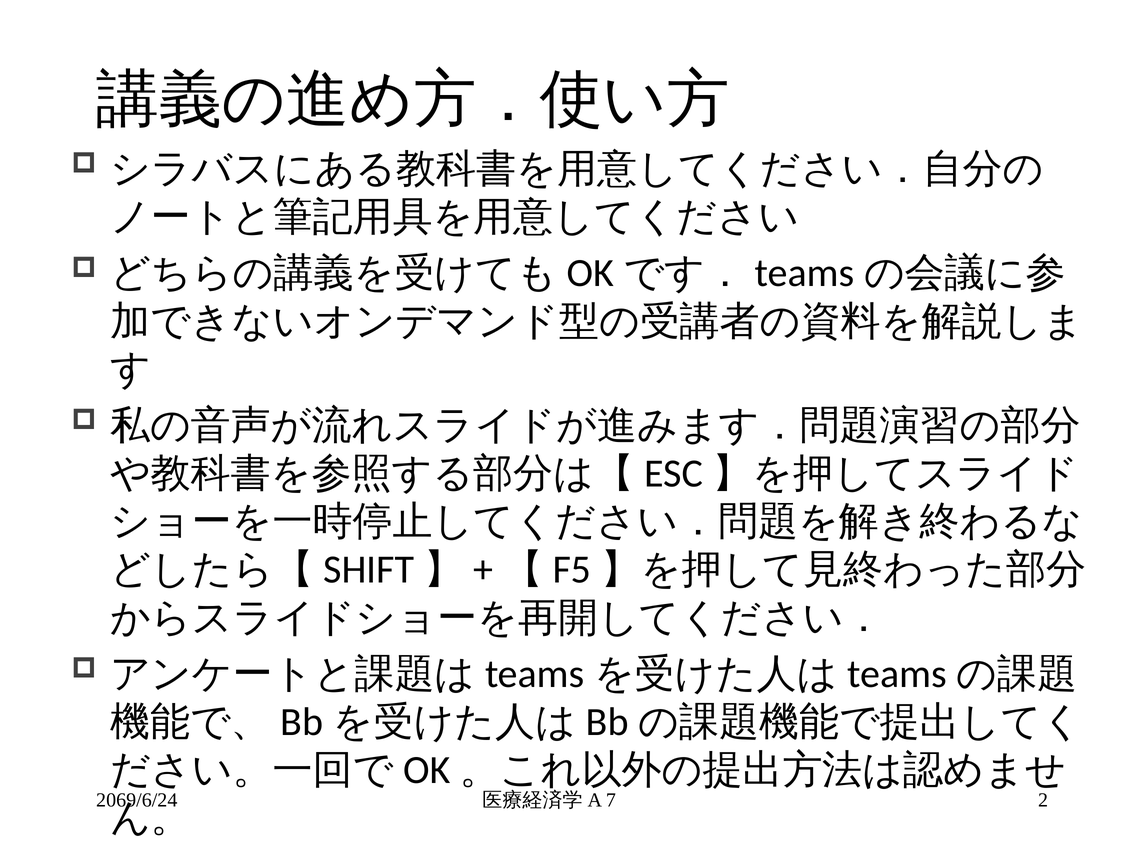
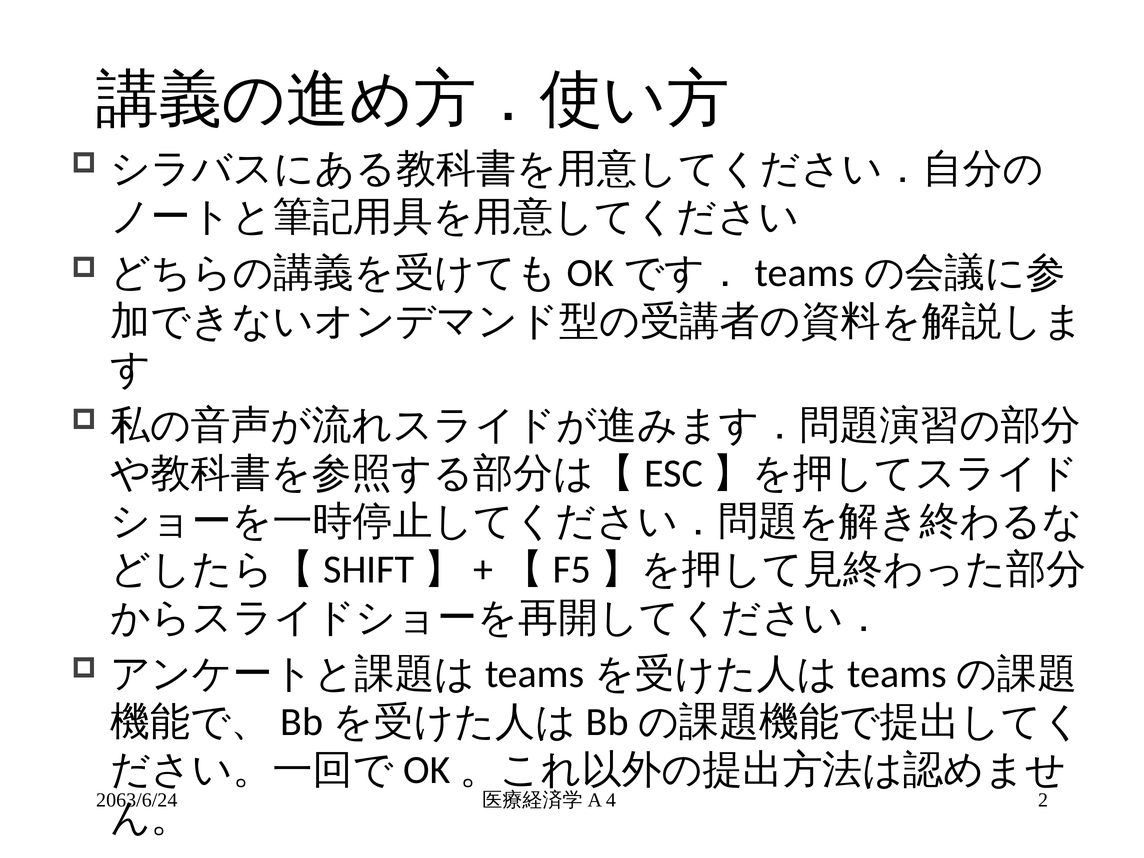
2069/6/24: 2069/6/24 -> 2063/6/24
7: 7 -> 4
